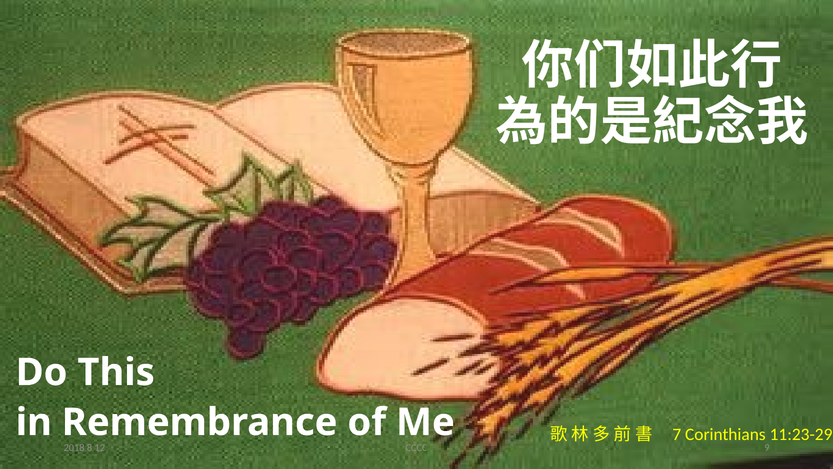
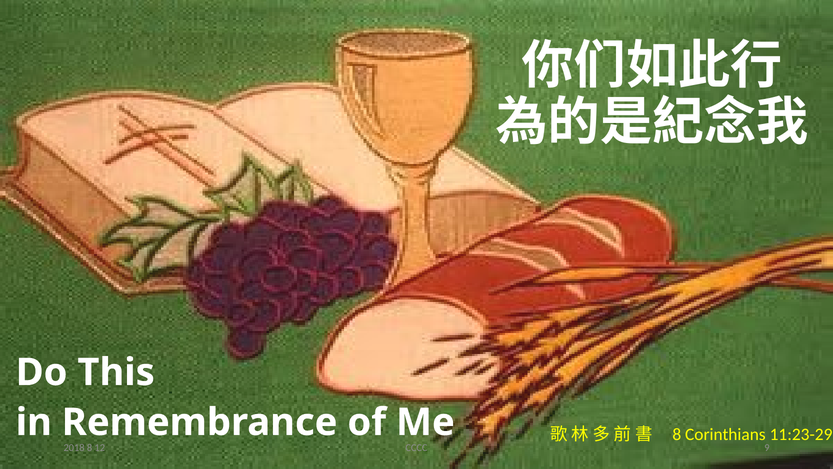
7 at (677, 434): 7 -> 8
